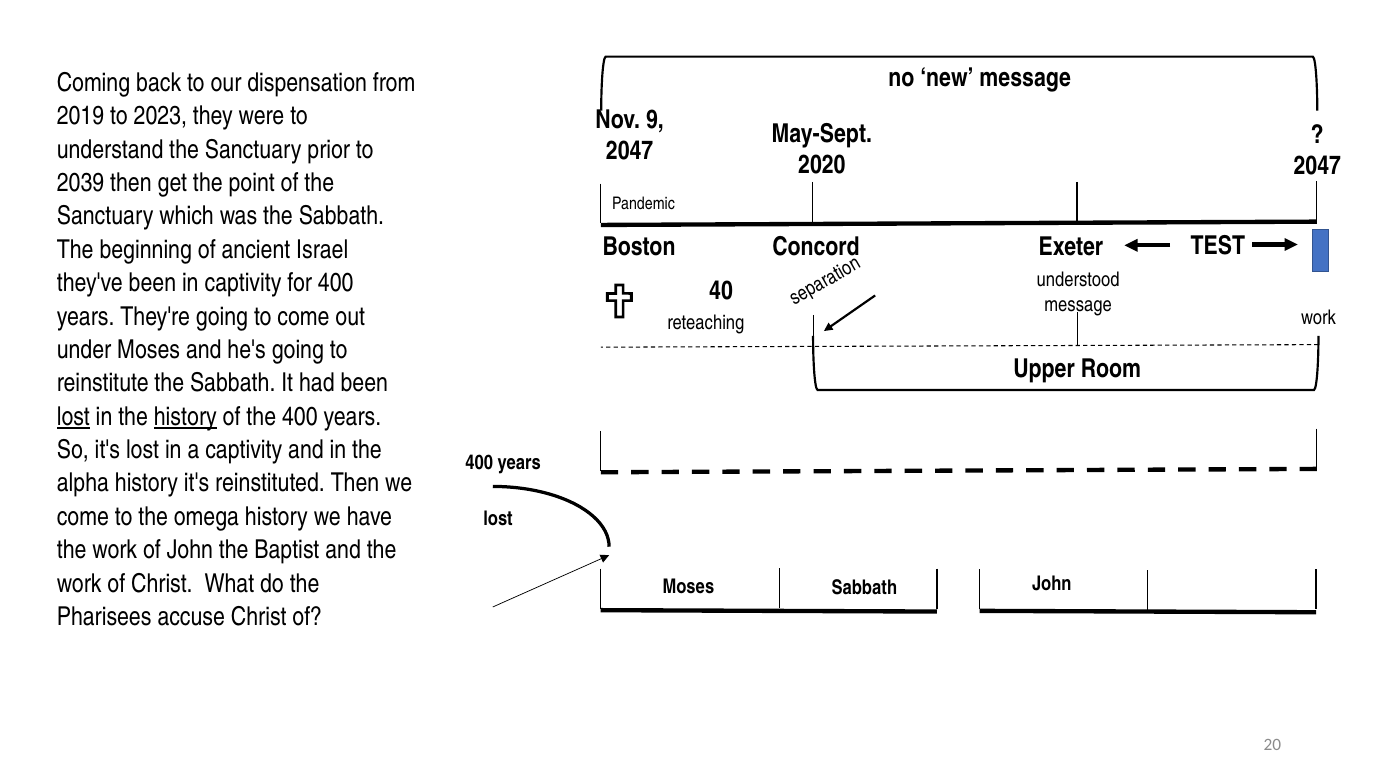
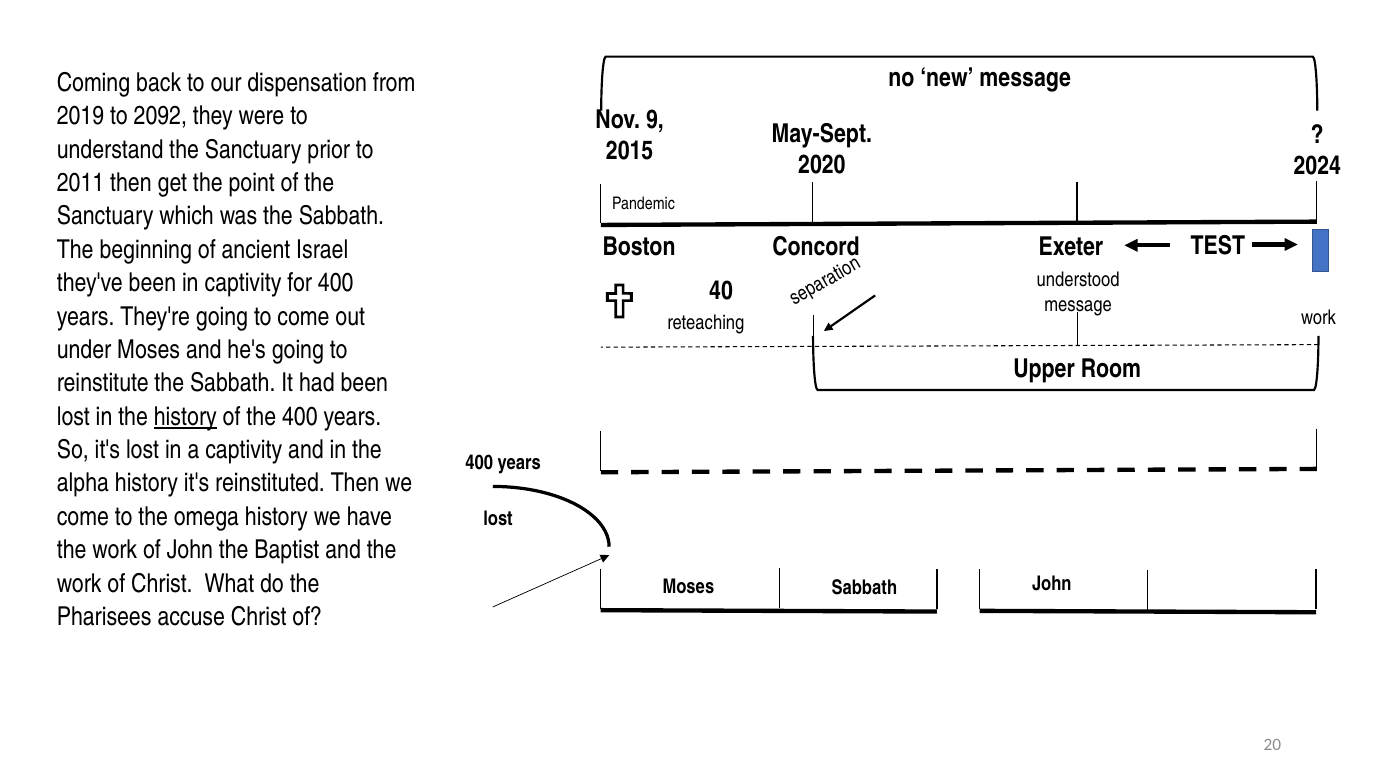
2023: 2023 -> 2092
2047 at (630, 151): 2047 -> 2015
2047 at (1317, 166): 2047 -> 2024
2039: 2039 -> 2011
lost at (73, 417) underline: present -> none
